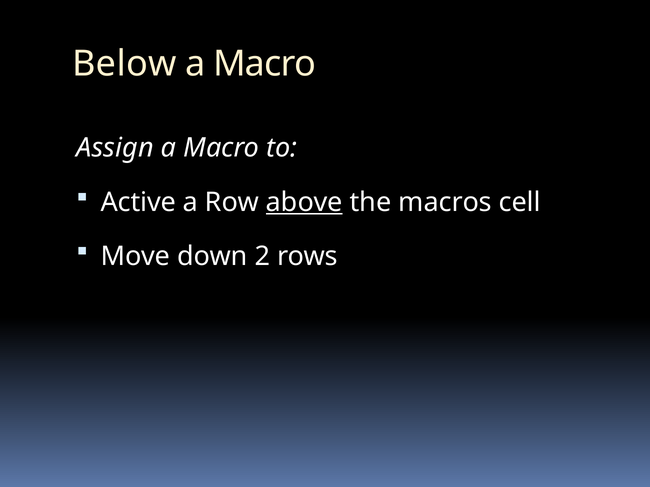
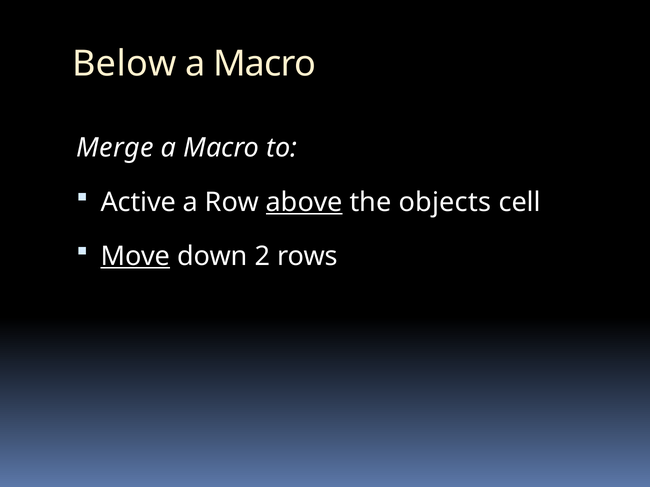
Assign: Assign -> Merge
macros: macros -> objects
Move underline: none -> present
